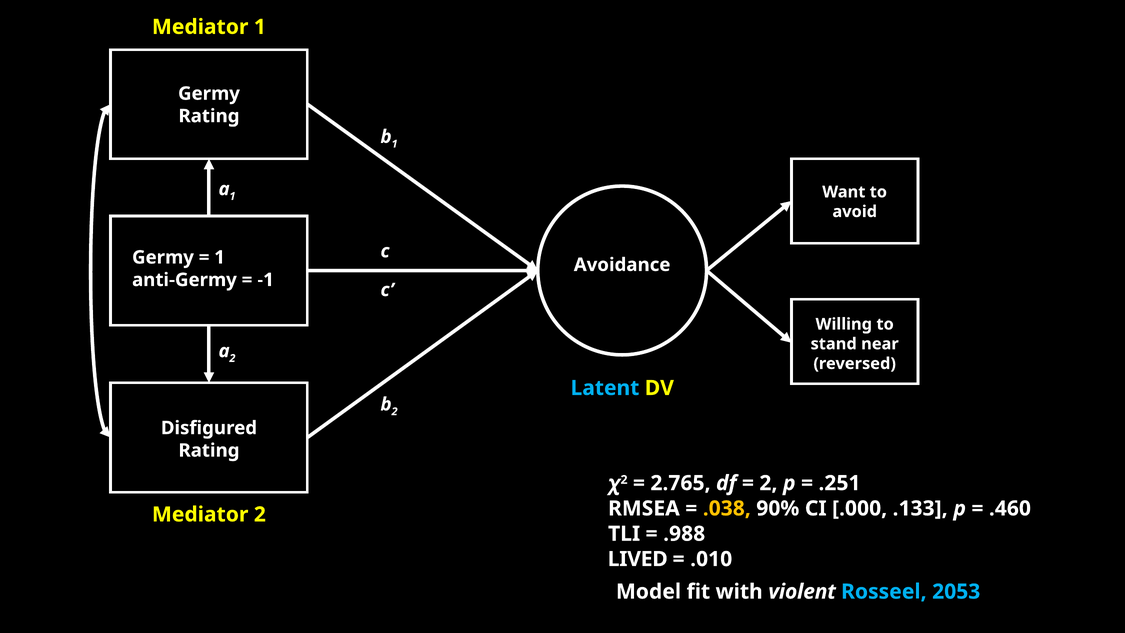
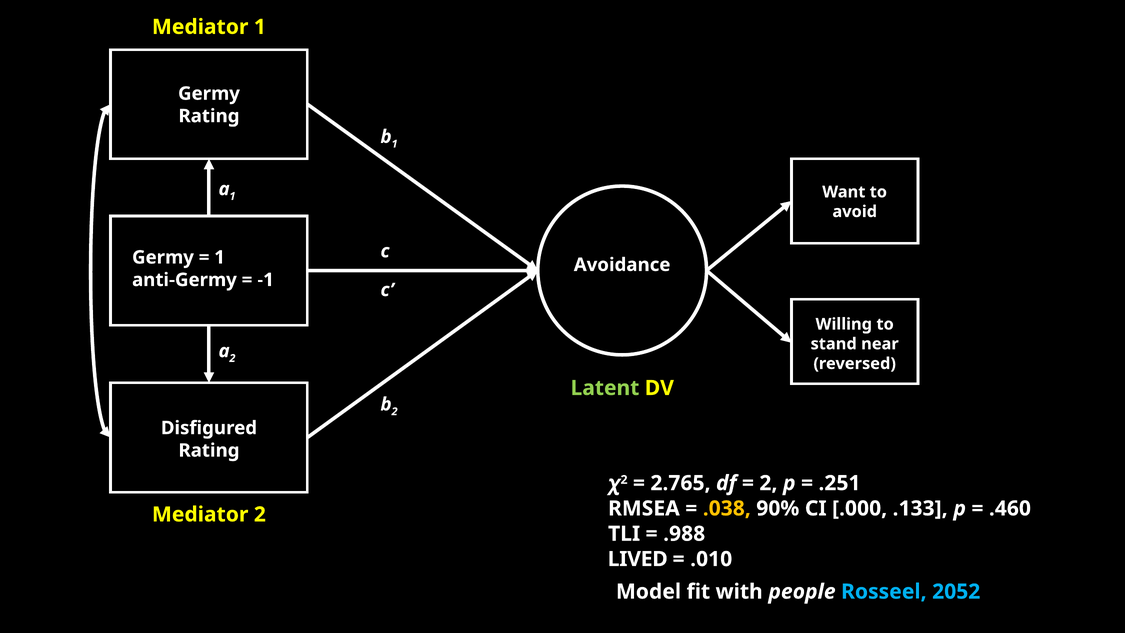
Latent colour: light blue -> light green
violent: violent -> people
2053: 2053 -> 2052
